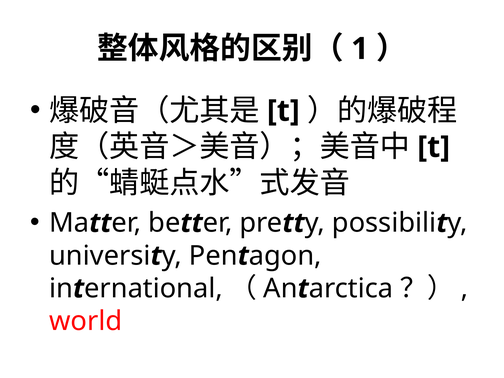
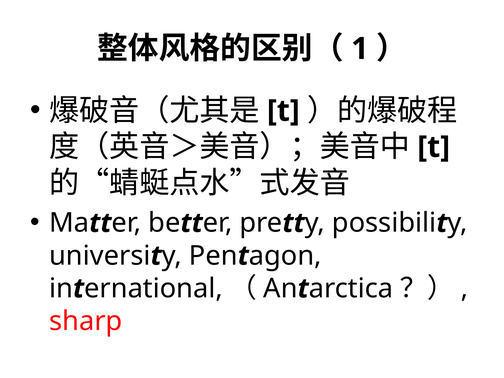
world: world -> sharp
